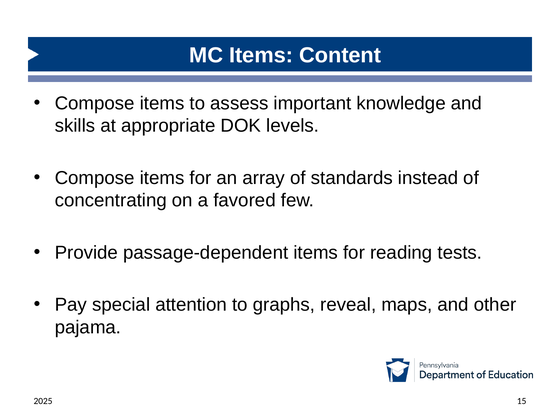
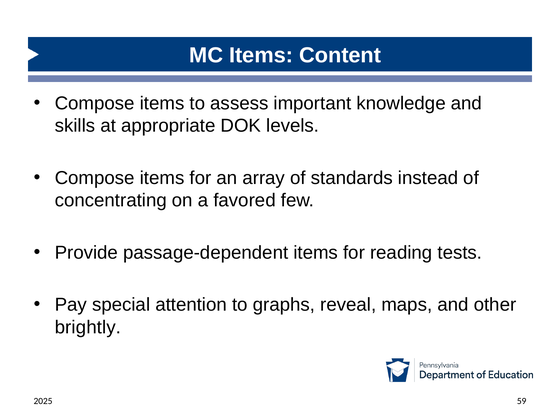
pajama: pajama -> brightly
15: 15 -> 59
